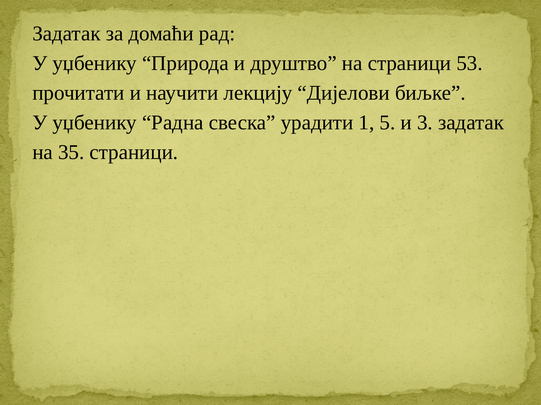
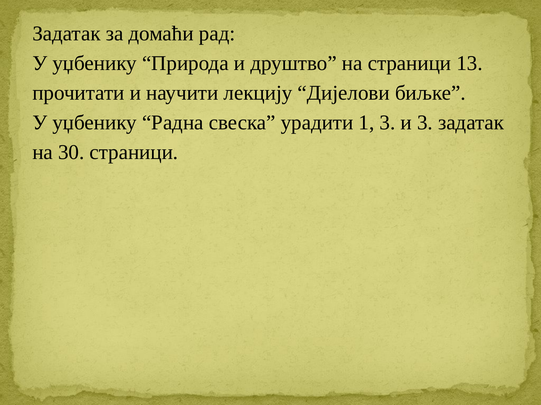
53: 53 -> 13
1 5: 5 -> 3
35: 35 -> 30
